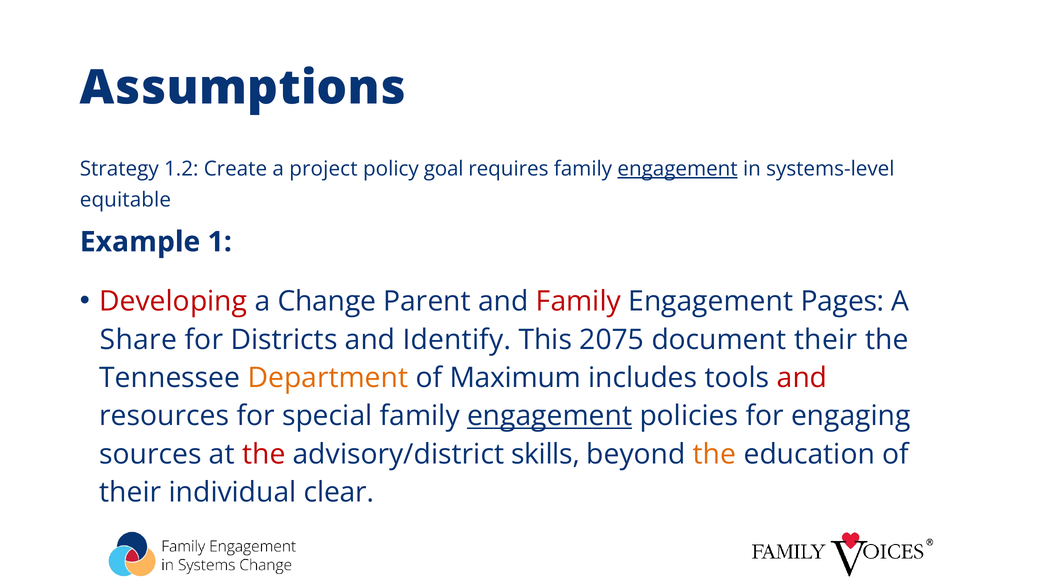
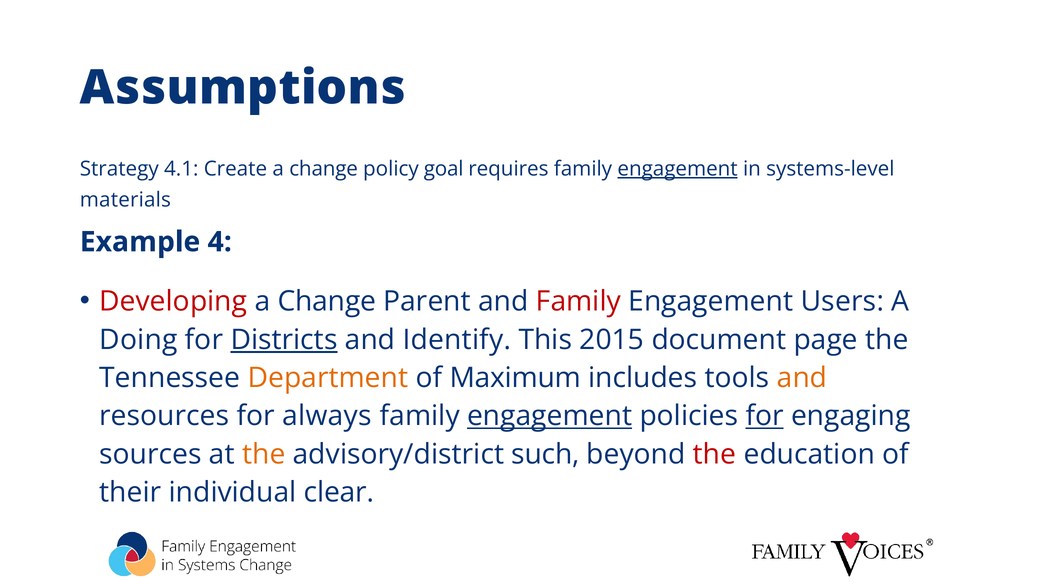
1.2: 1.2 -> 4.1
Create a project: project -> change
equitable: equitable -> materials
1: 1 -> 4
Pages: Pages -> Users
Share: Share -> Doing
Districts underline: none -> present
2075: 2075 -> 2015
document their: their -> page
and at (802, 378) colour: red -> orange
special: special -> always
for at (765, 416) underline: none -> present
the at (264, 454) colour: red -> orange
skills: skills -> such
the at (715, 454) colour: orange -> red
